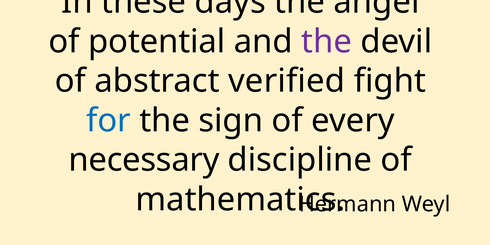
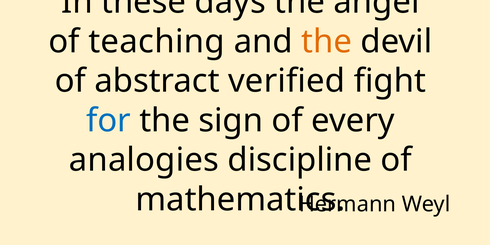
potential: potential -> teaching
the at (327, 42) colour: purple -> orange
necessary: necessary -> analogies
